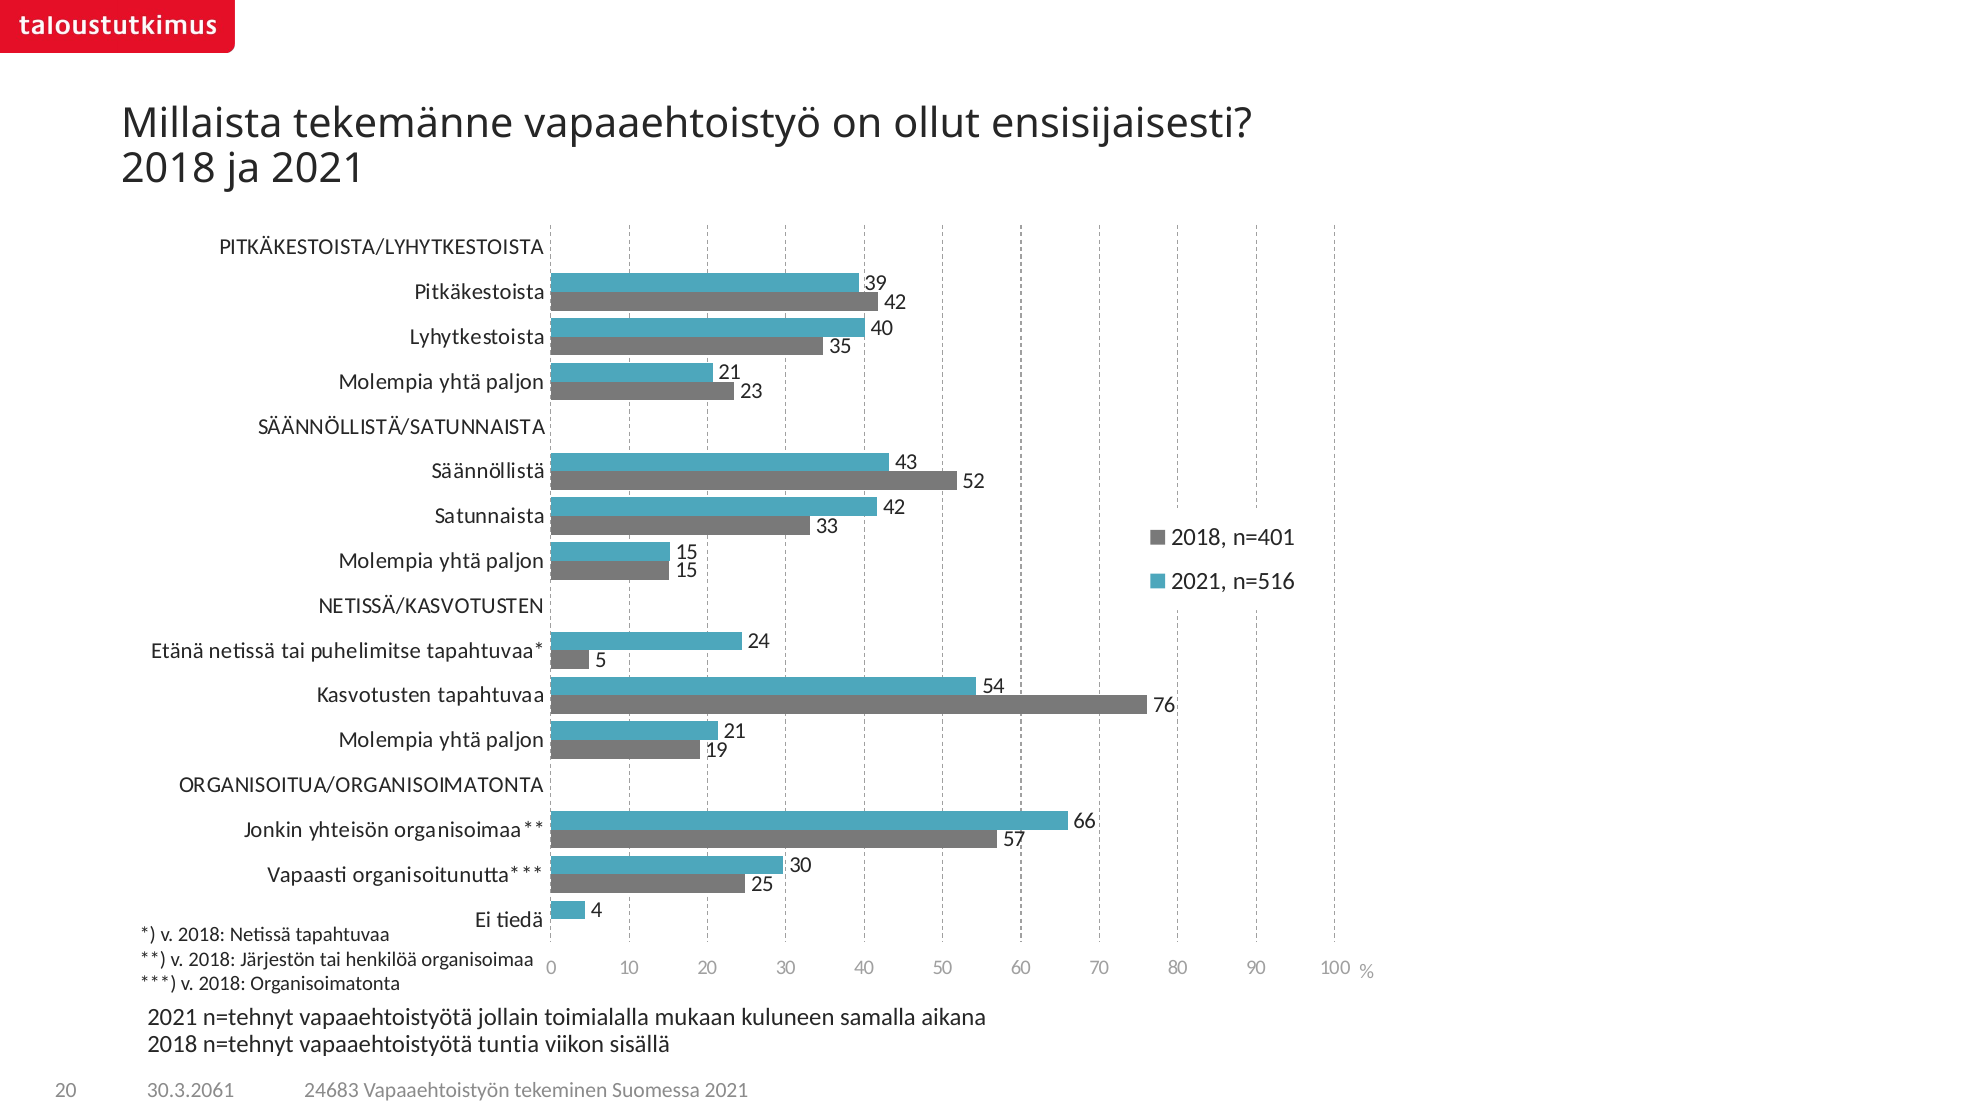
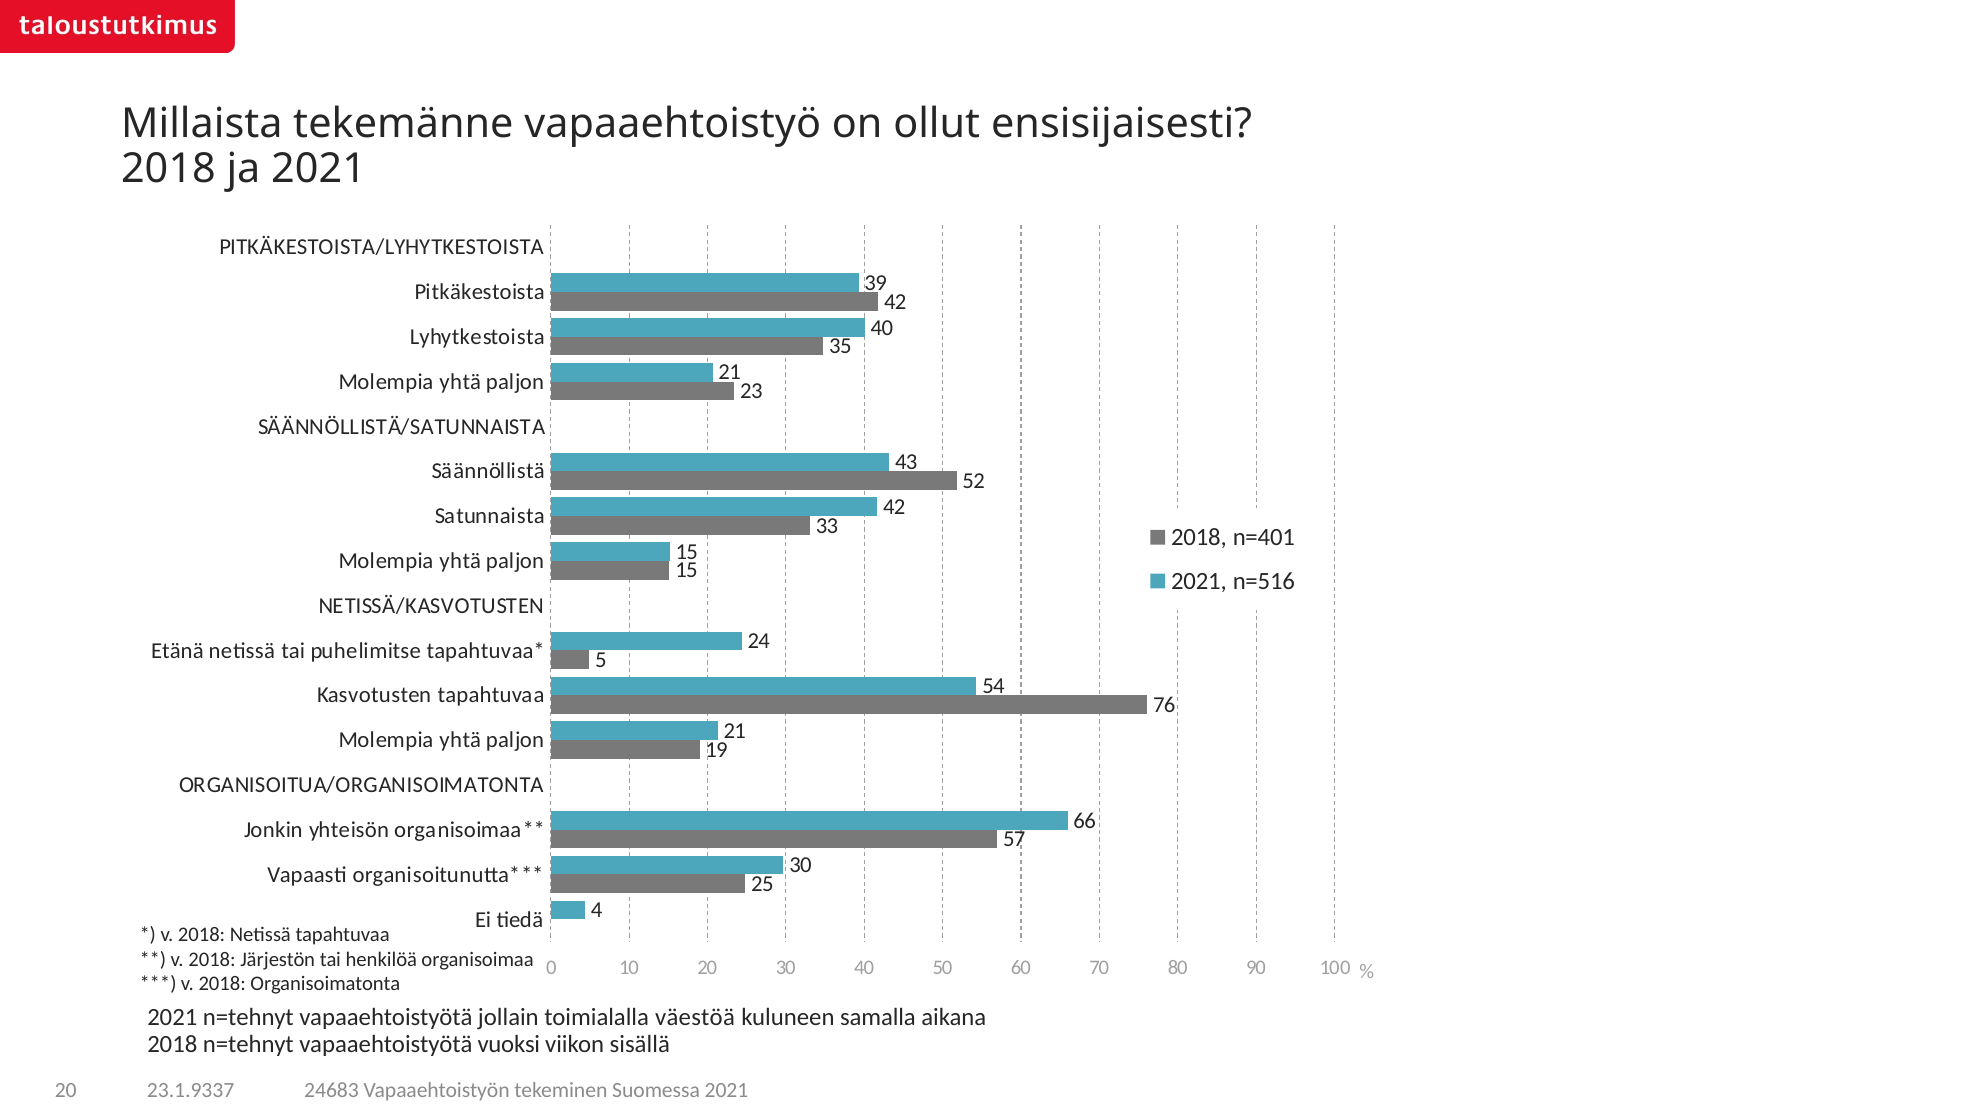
mukaan: mukaan -> väestöä
tuntia: tuntia -> vuoksi
30.3.2061: 30.3.2061 -> 23.1.9337
